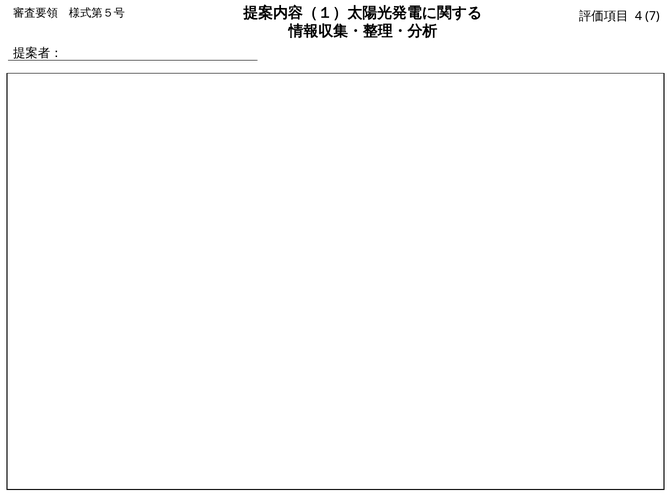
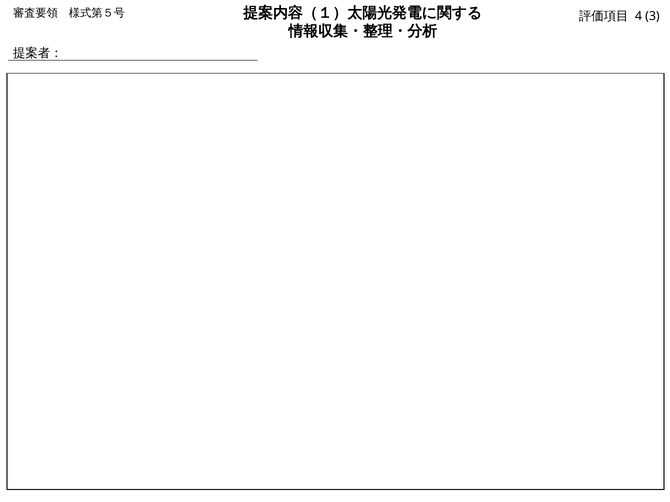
7: 7 -> 3
